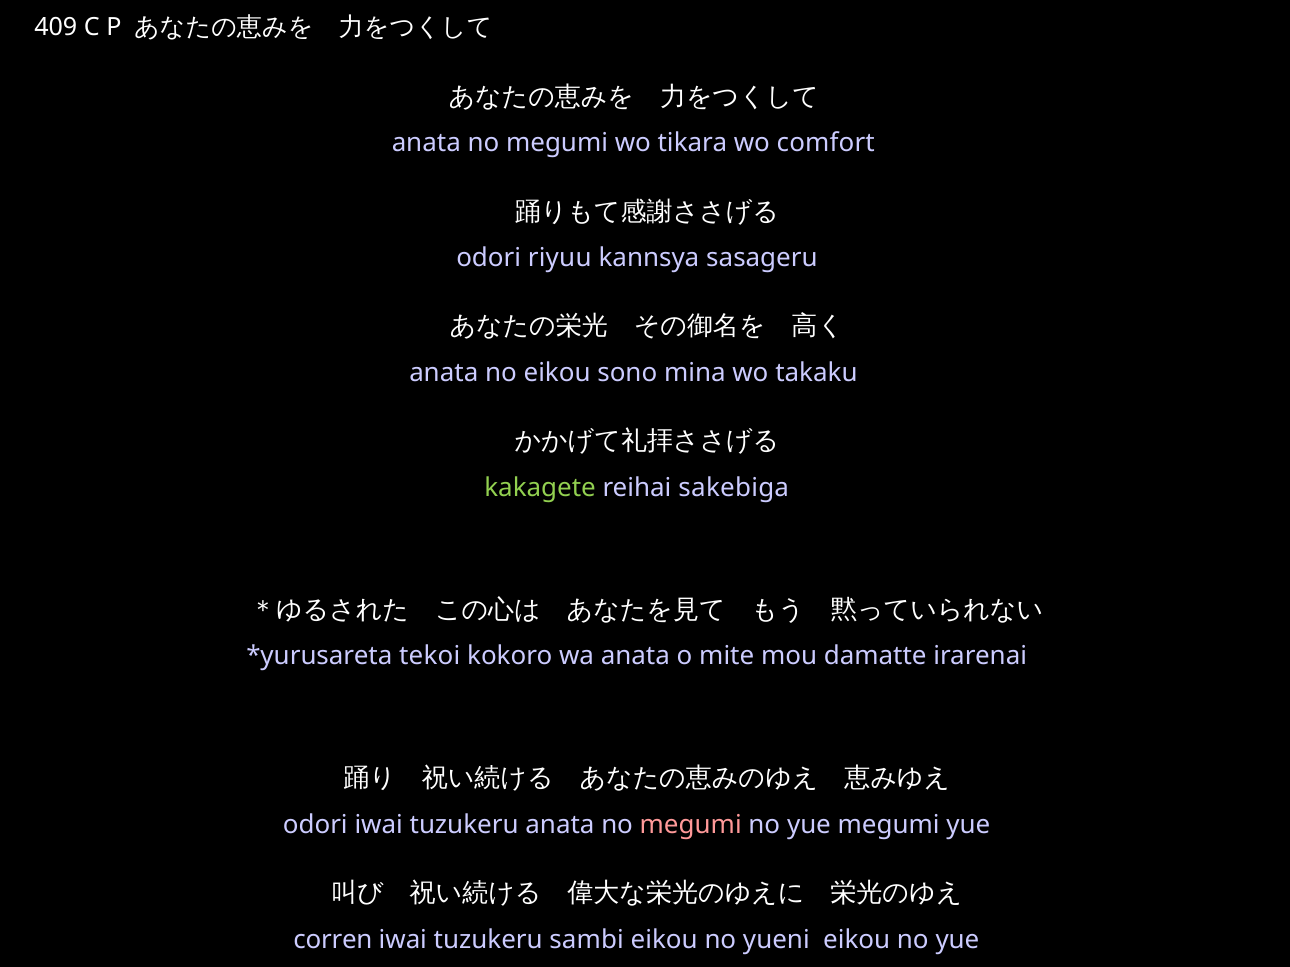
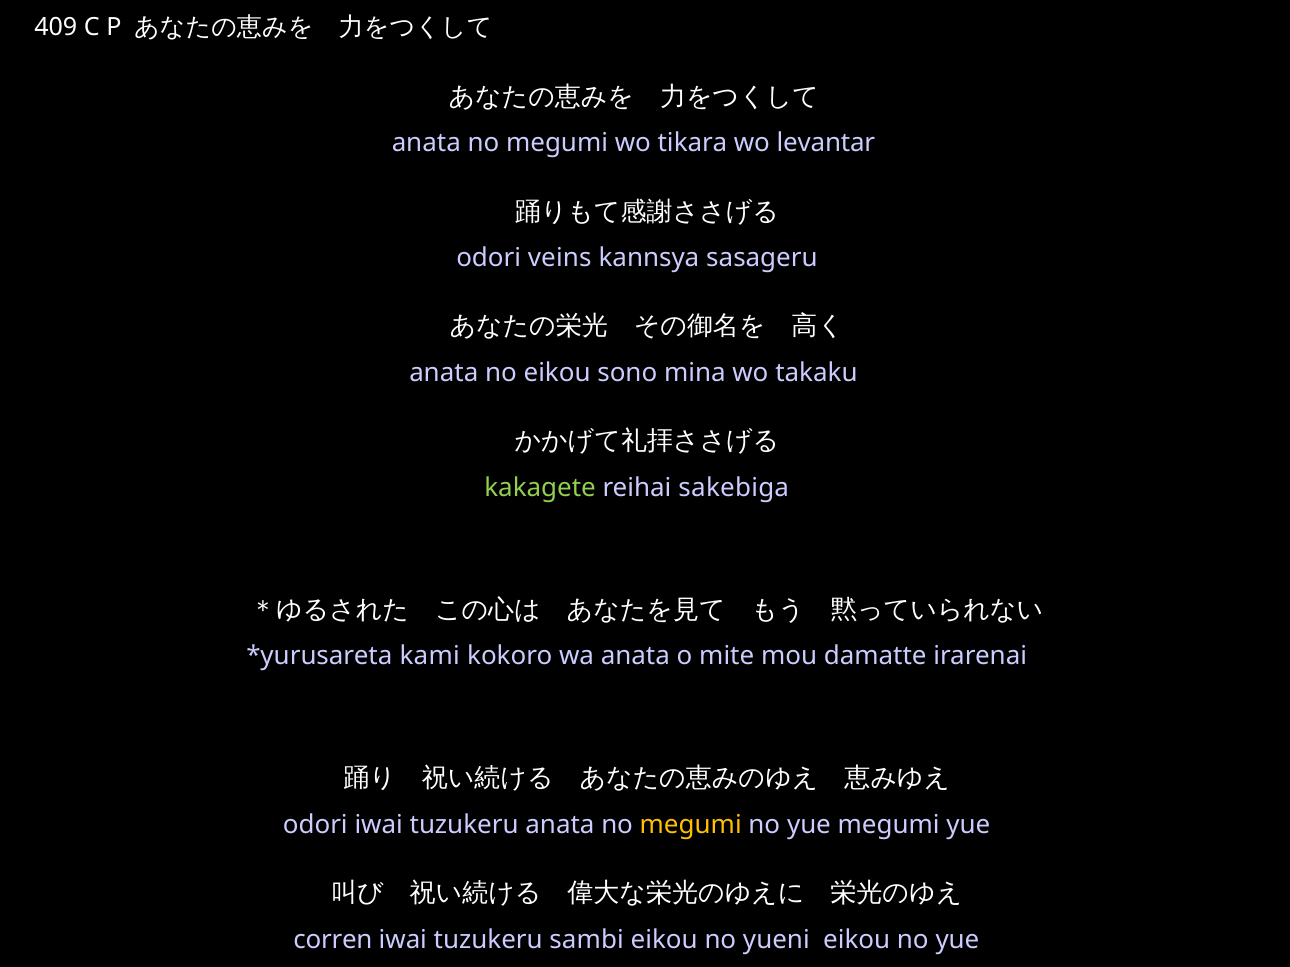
comfort: comfort -> levantar
riyuu: riyuu -> veins
tekoi: tekoi -> kami
megumi at (691, 825) colour: pink -> yellow
